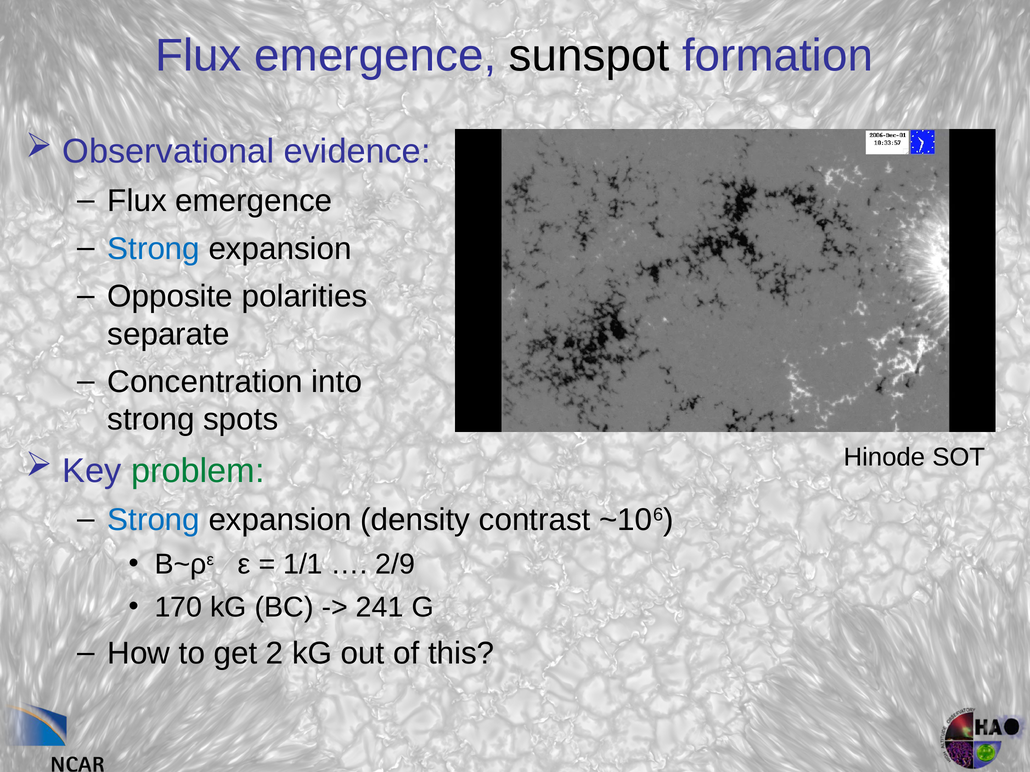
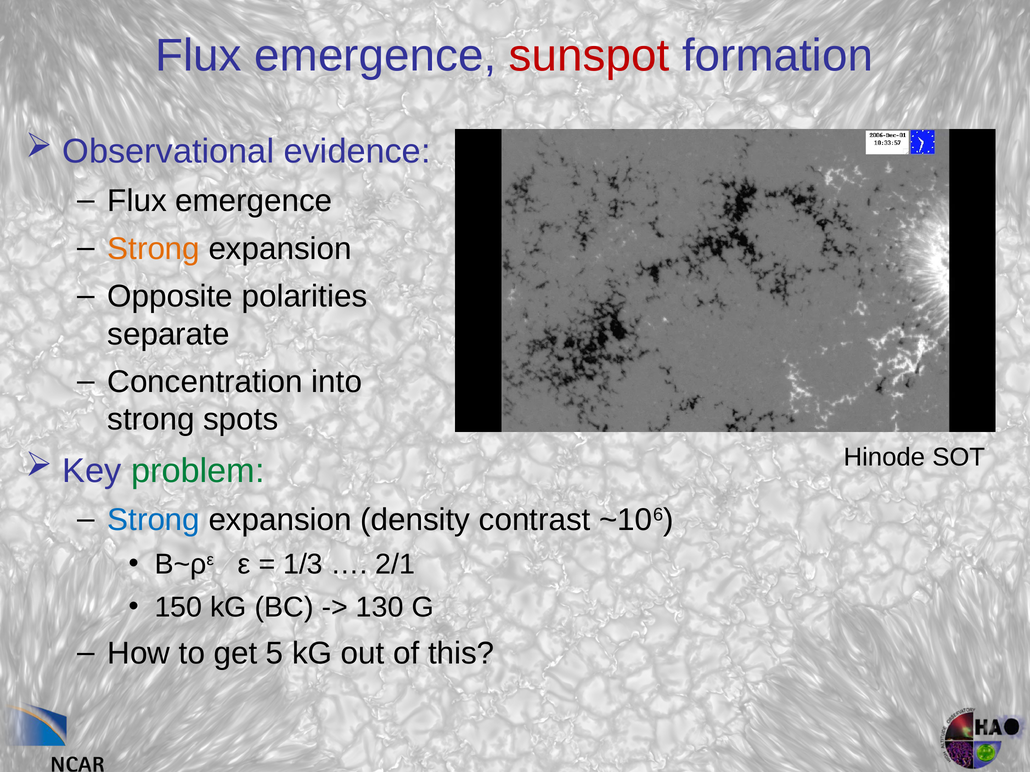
sunspot colour: black -> red
Strong at (154, 249) colour: blue -> orange
1/1: 1/1 -> 1/3
2/9: 2/9 -> 2/1
170: 170 -> 150
241: 241 -> 130
2: 2 -> 5
